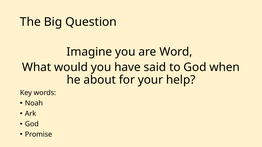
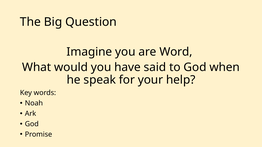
about: about -> speak
